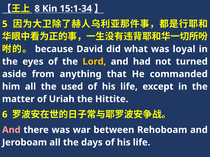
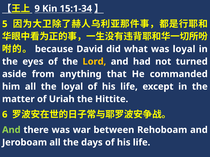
8: 8 -> 9
the used: used -> loyal
And at (11, 130) colour: pink -> light green
